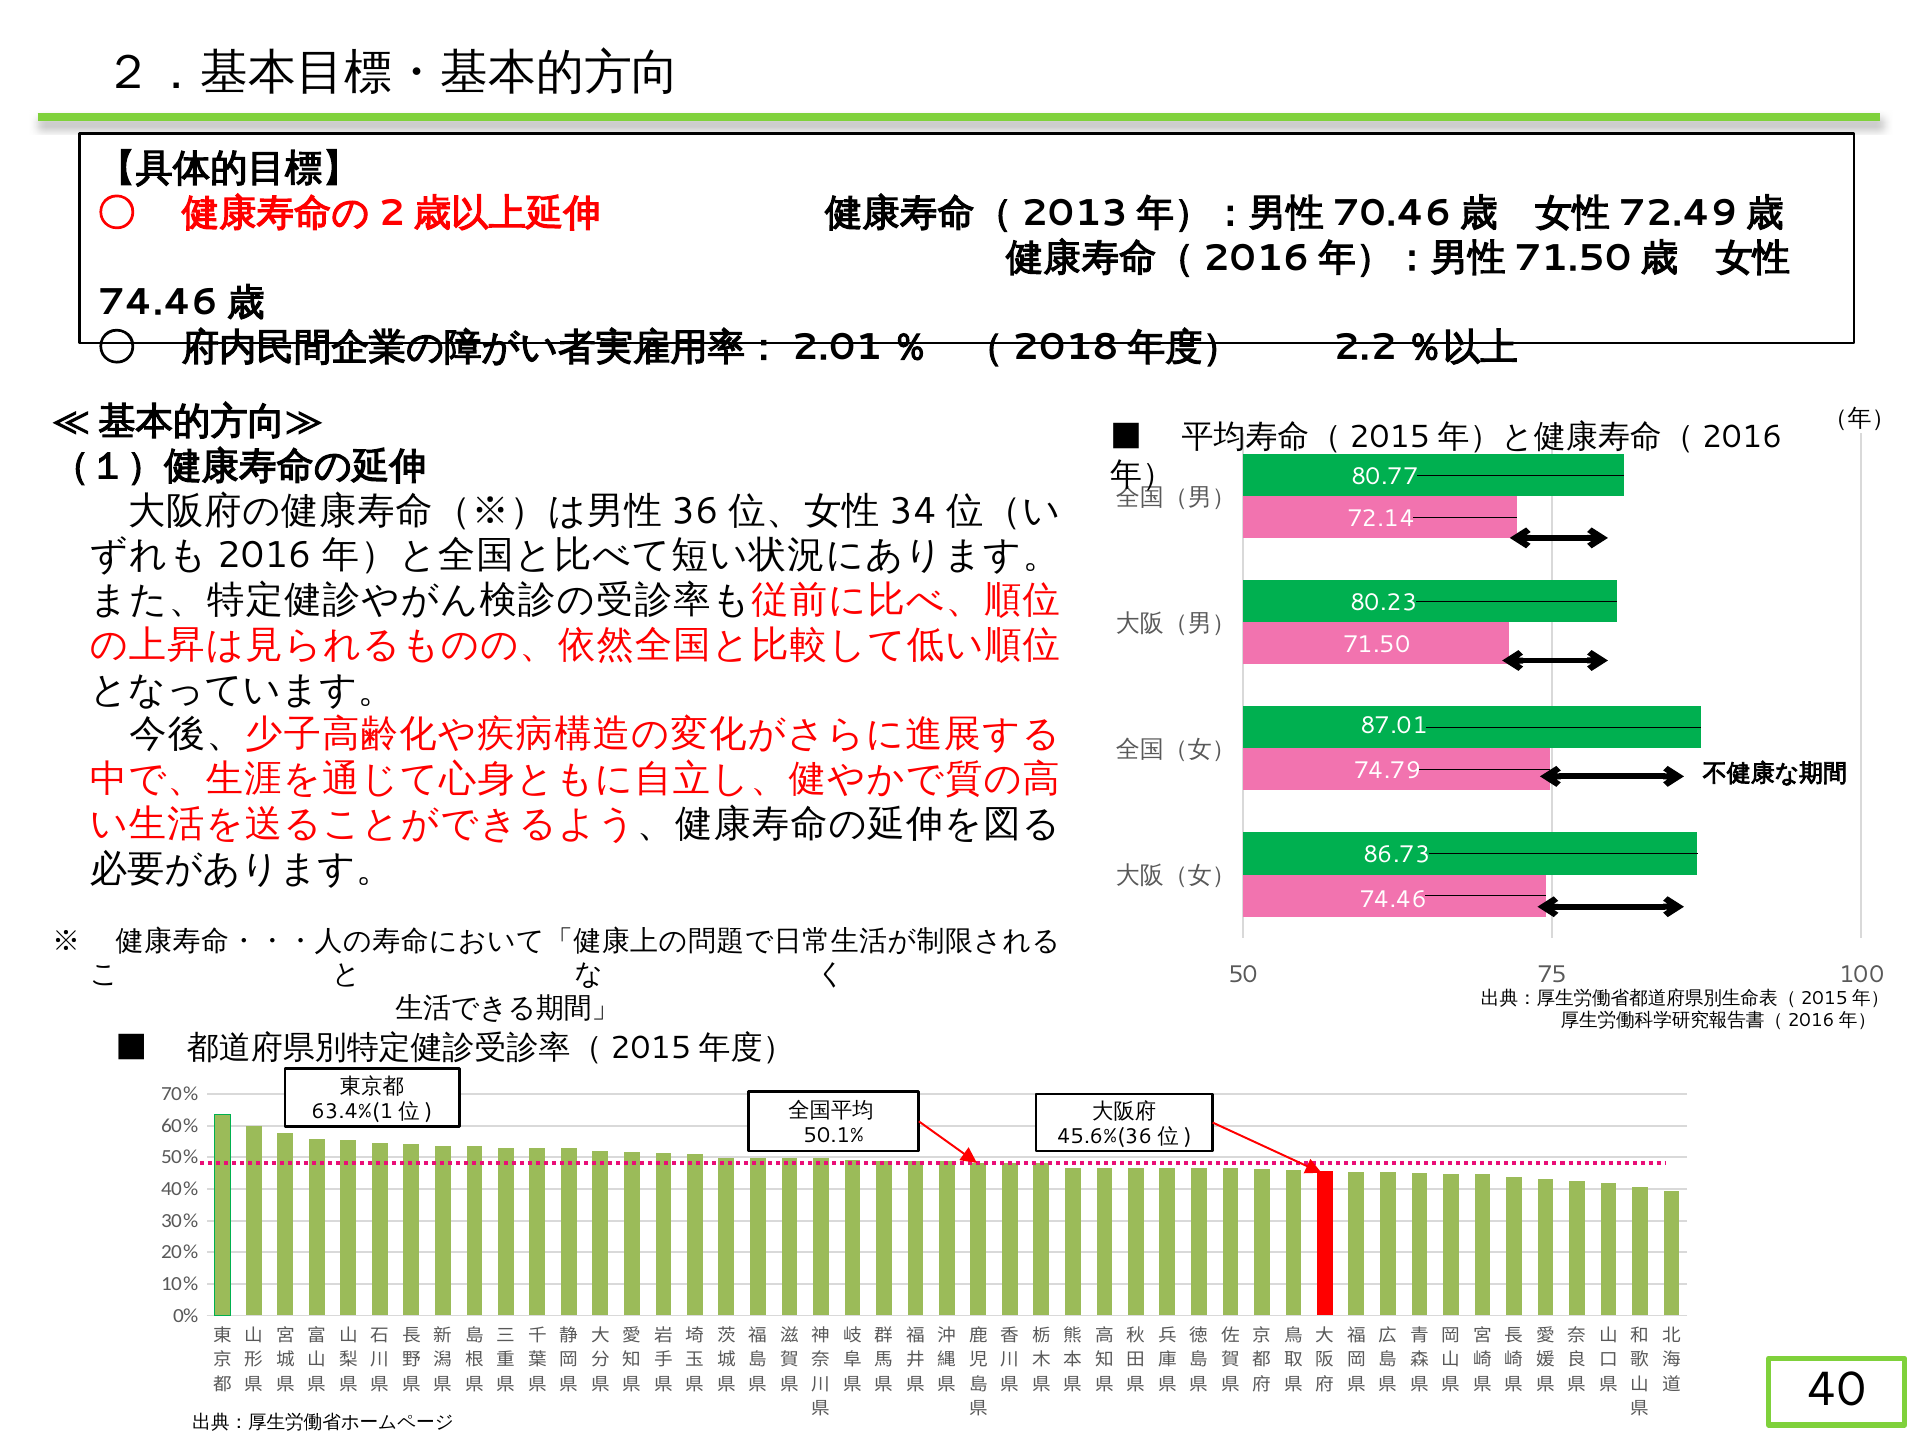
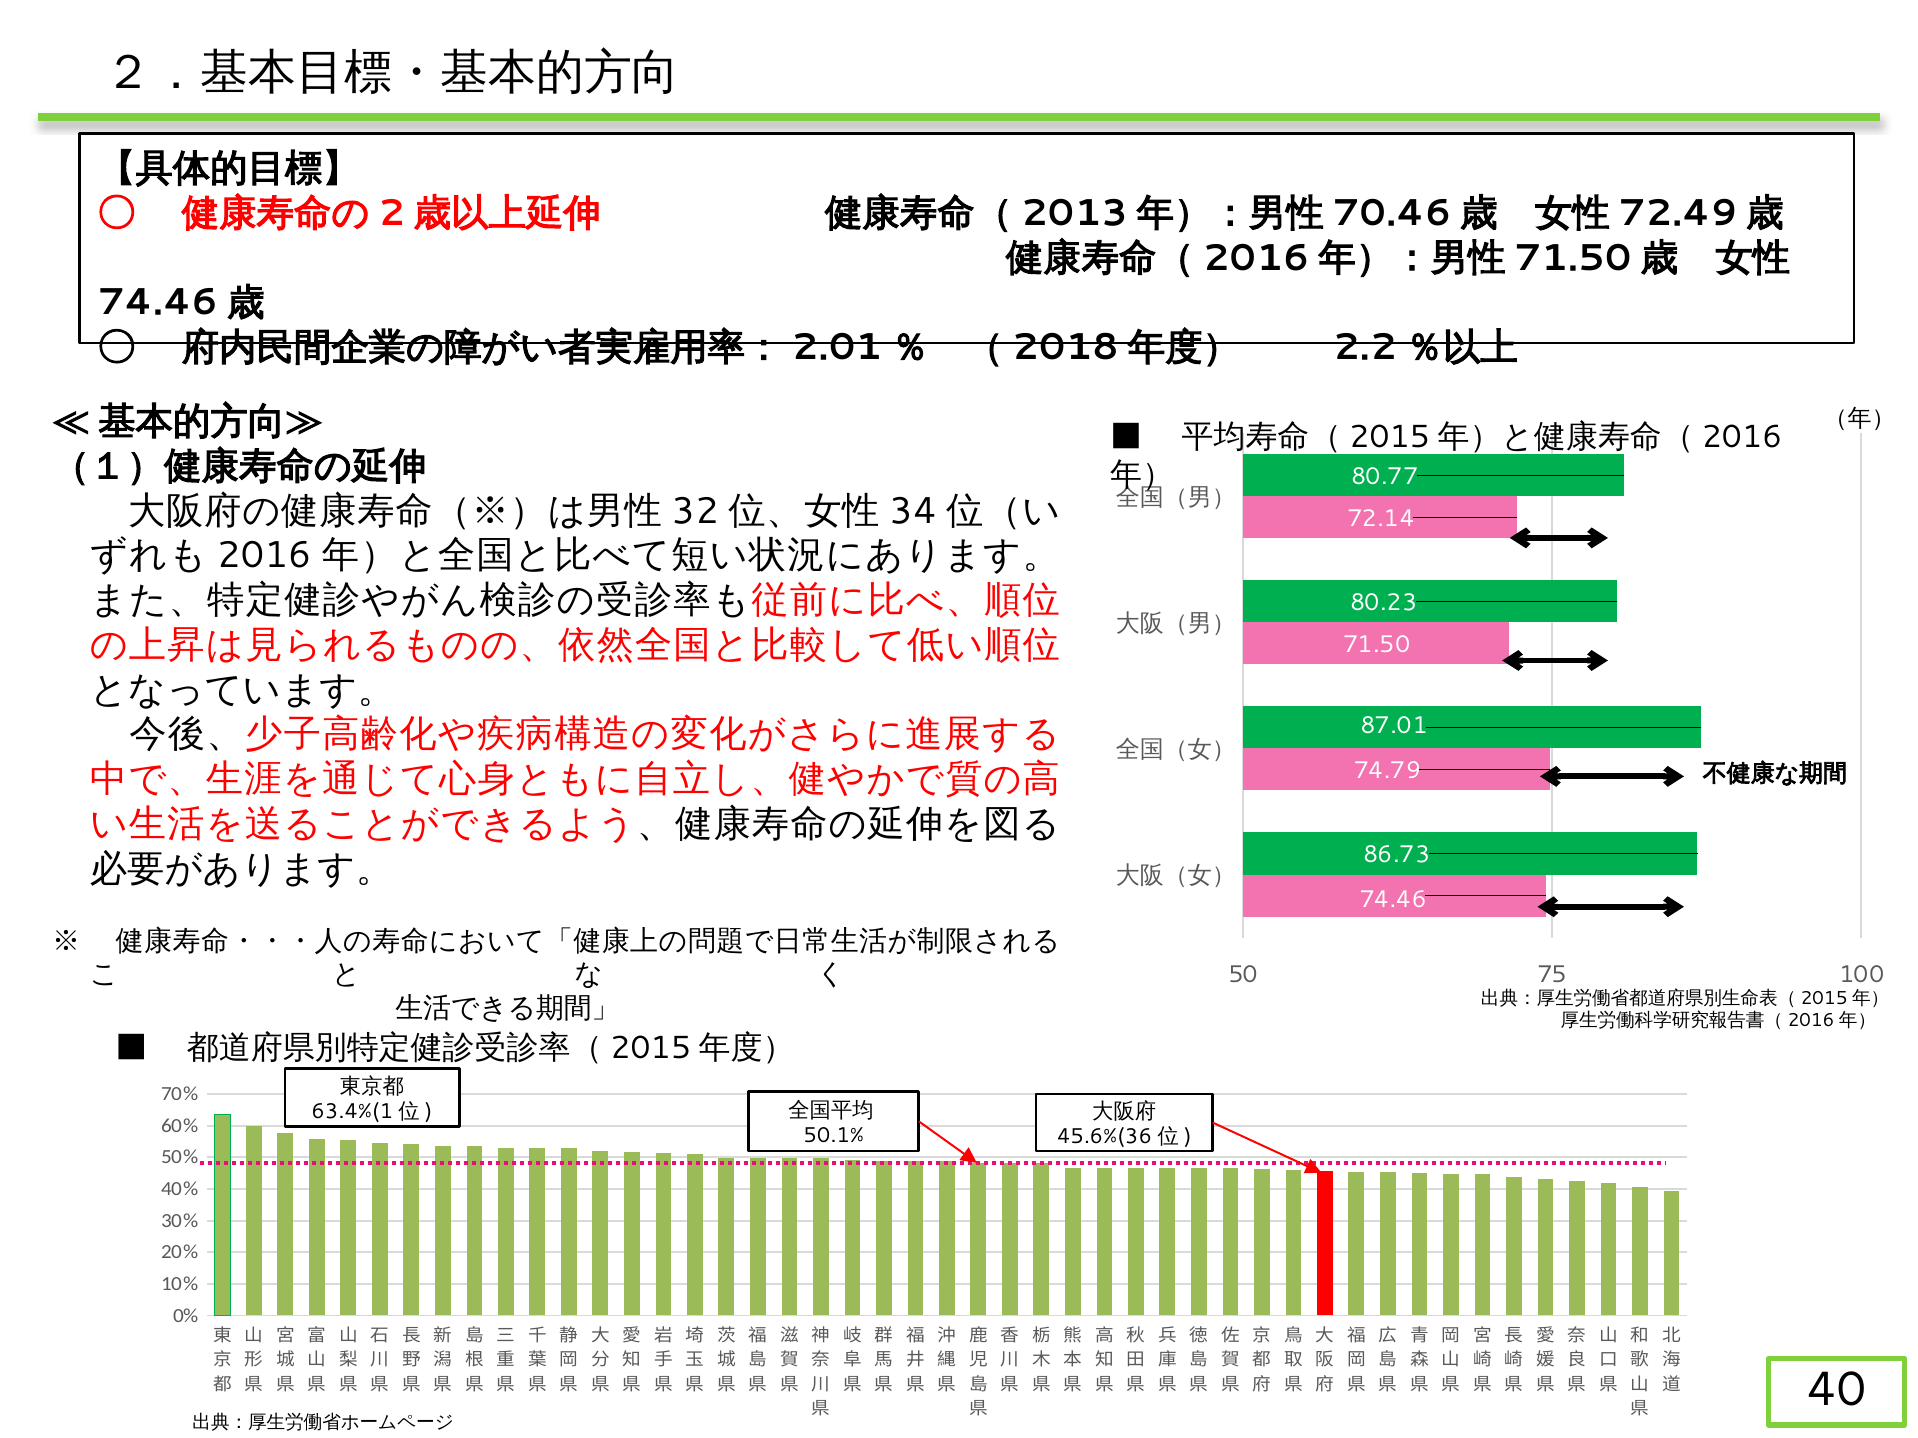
36: 36 -> 32
